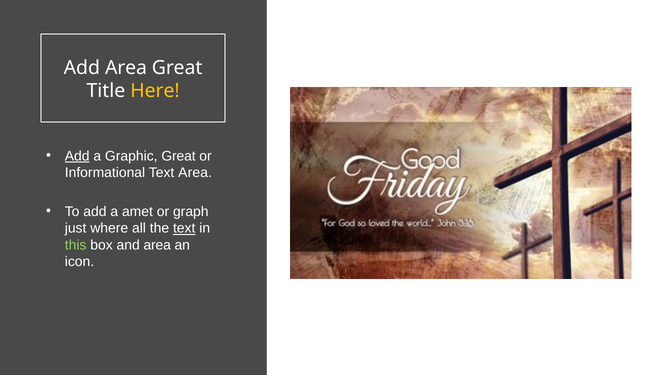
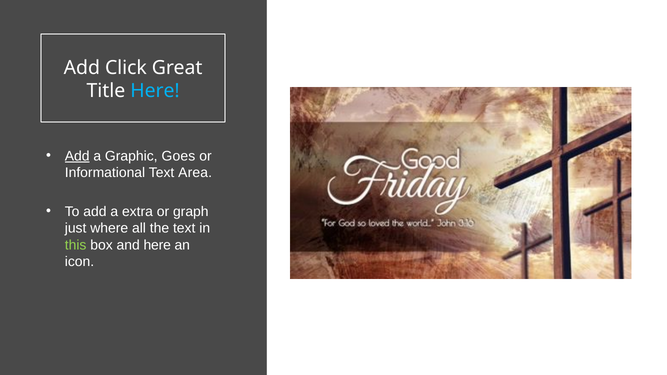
Add Area: Area -> Click
Here at (155, 91) colour: yellow -> light blue
Graphic Great: Great -> Goes
amet: amet -> extra
text at (184, 228) underline: present -> none
and area: area -> here
